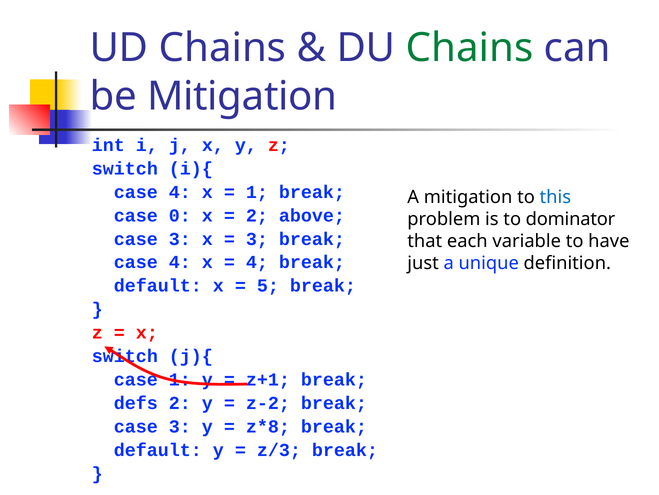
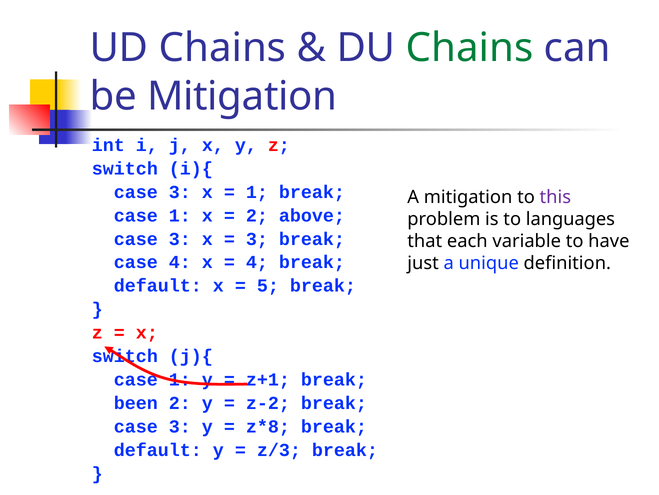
4 at (180, 192): 4 -> 3
this colour: blue -> purple
0 at (180, 215): 0 -> 1
dominator: dominator -> languages
defs: defs -> been
